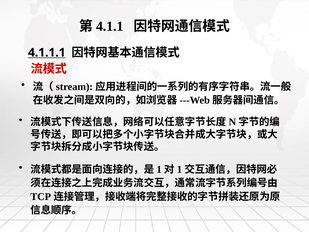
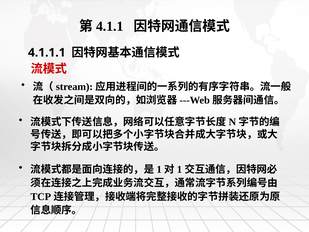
4.1.1.1 underline: present -> none
